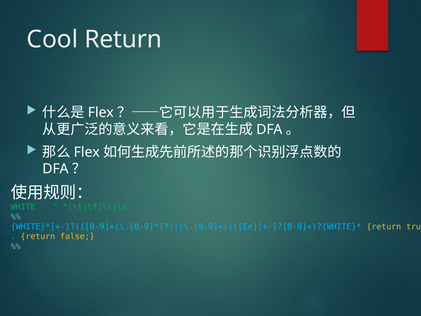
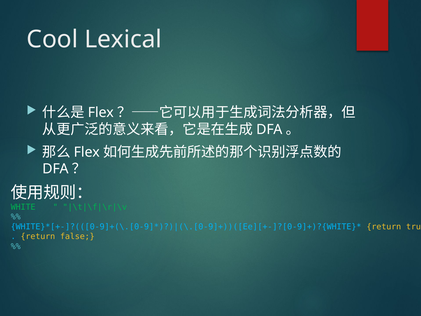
Cool Return: Return -> Lexical
